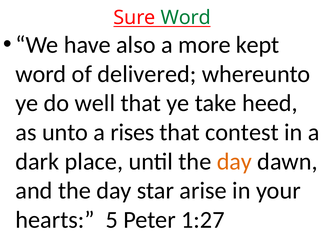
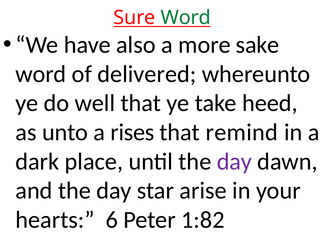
kept: kept -> sake
contest: contest -> remind
day at (234, 162) colour: orange -> purple
5: 5 -> 6
1:27: 1:27 -> 1:82
